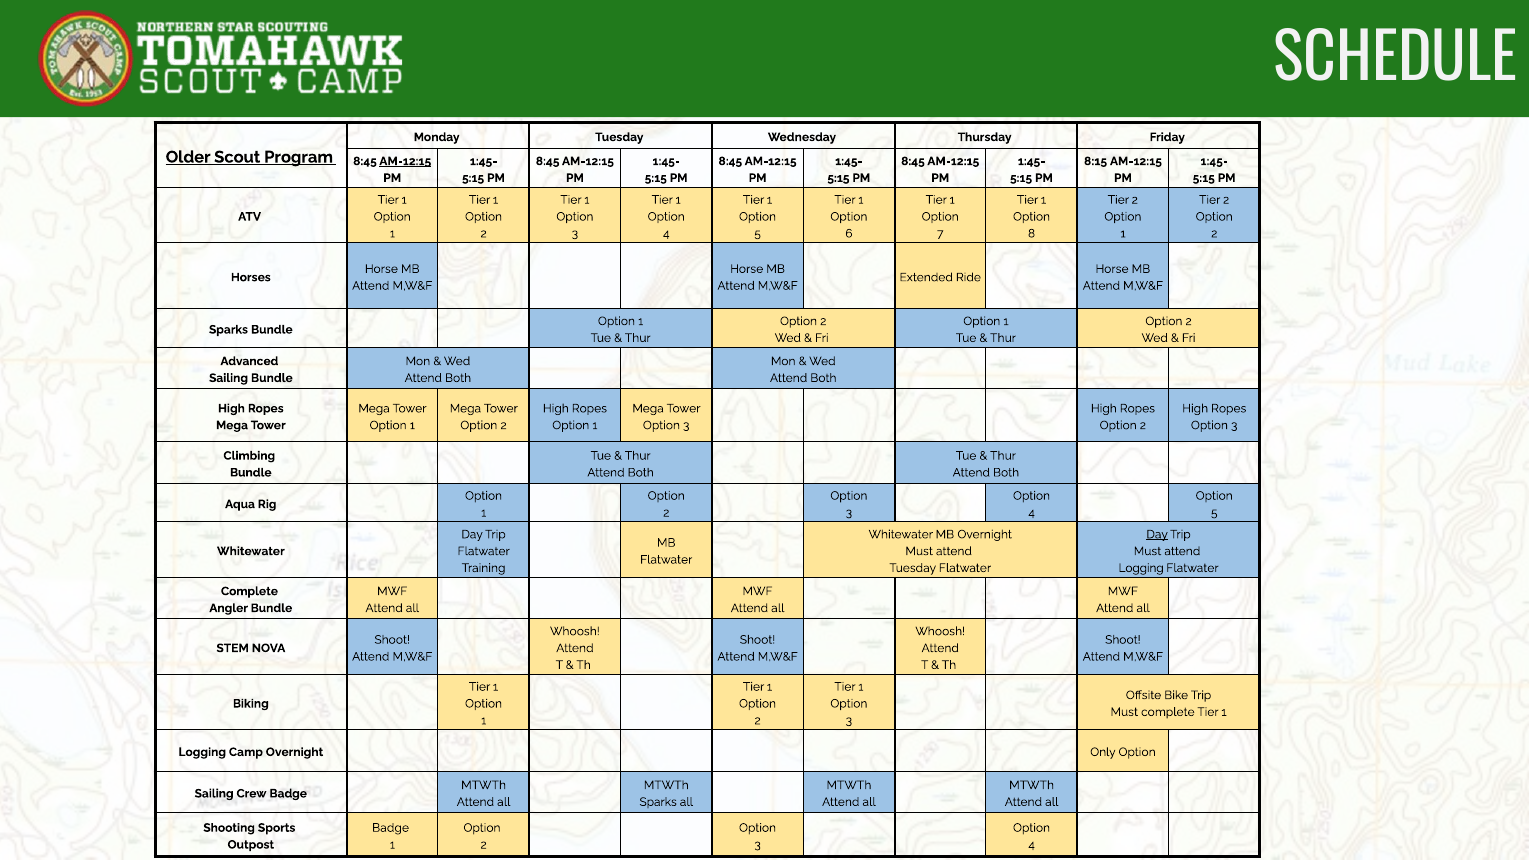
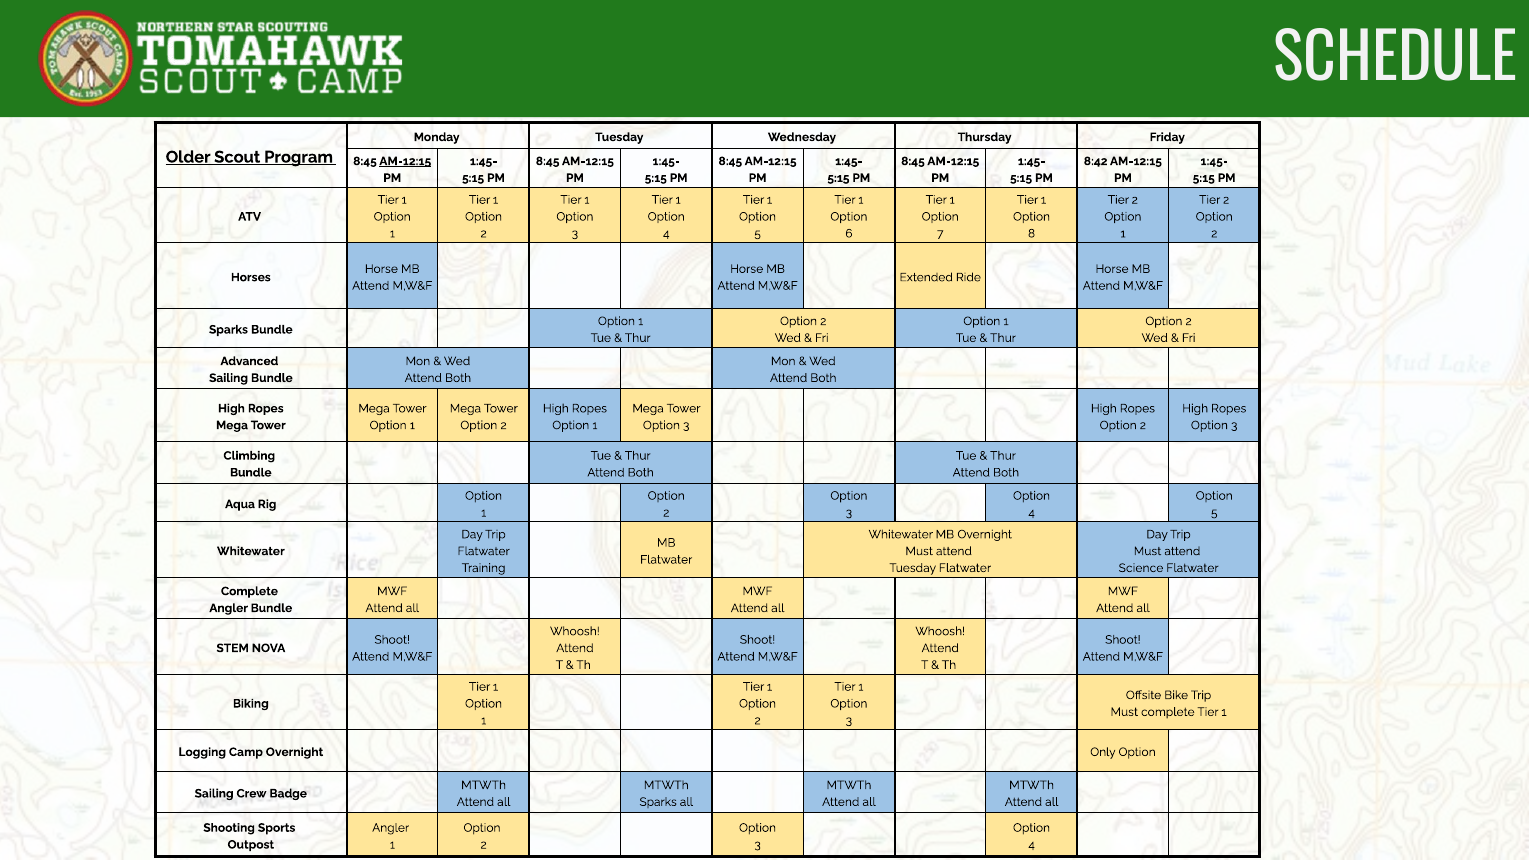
8:15: 8:15 -> 8:42
Day at (1157, 534) underline: present -> none
Logging at (1141, 568): Logging -> Science
Badge at (391, 828): Badge -> Angler
